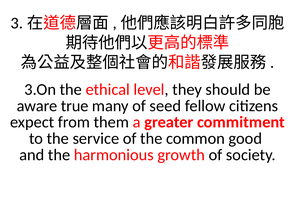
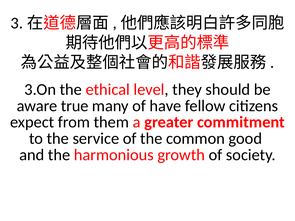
seed: seed -> have
